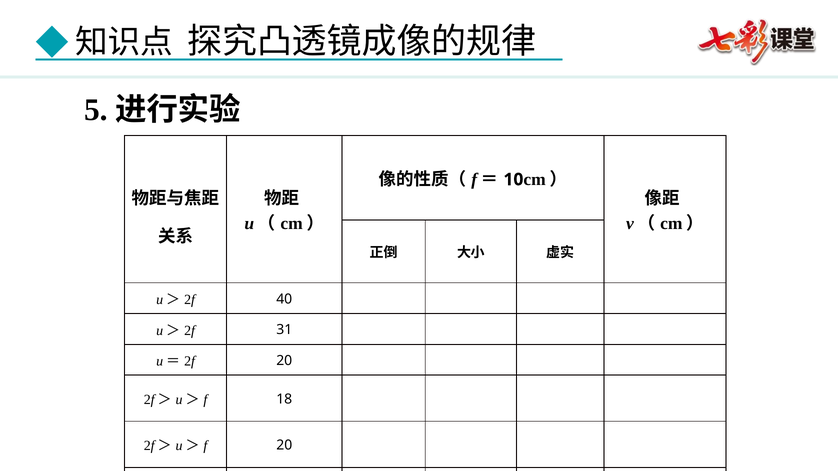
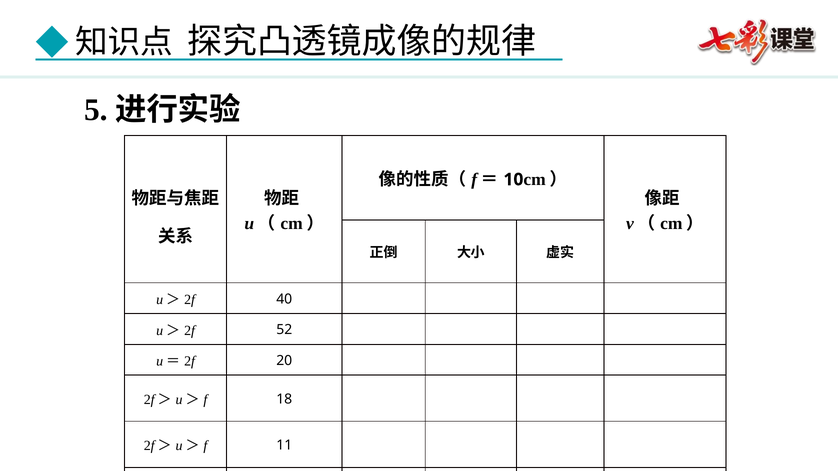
31: 31 -> 52
20 at (284, 445): 20 -> 11
